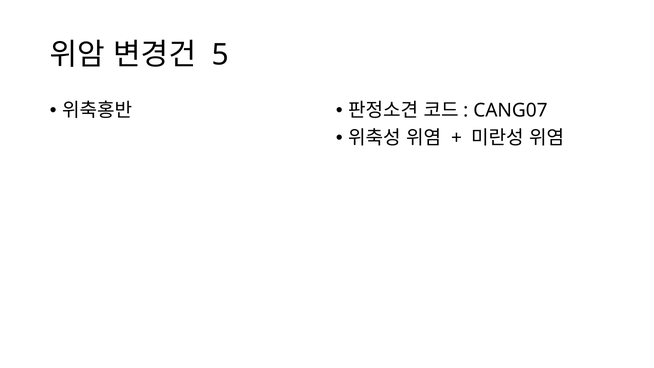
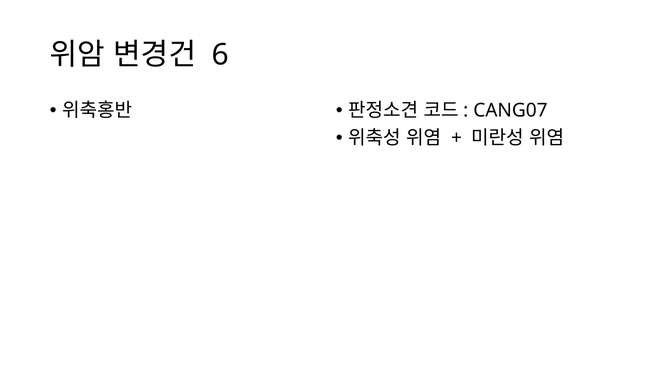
5: 5 -> 6
